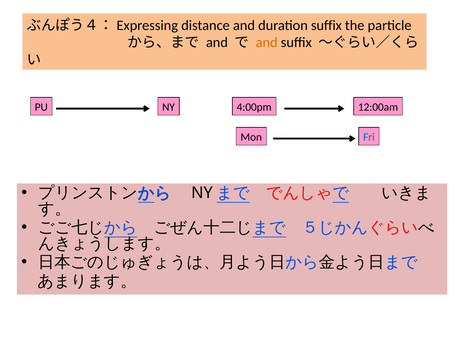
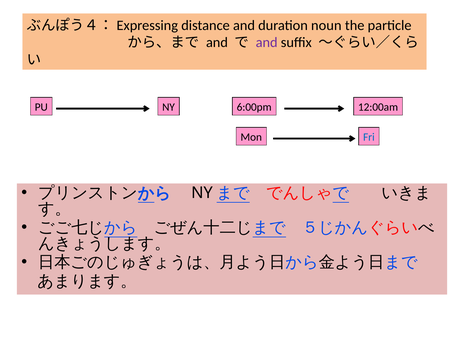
duration suffix: suffix -> noun
and at (267, 43) colour: orange -> purple
4:00pm: 4:00pm -> 6:00pm
